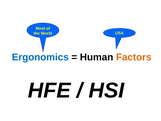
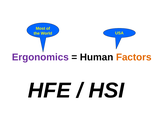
Ergonomics colour: blue -> purple
